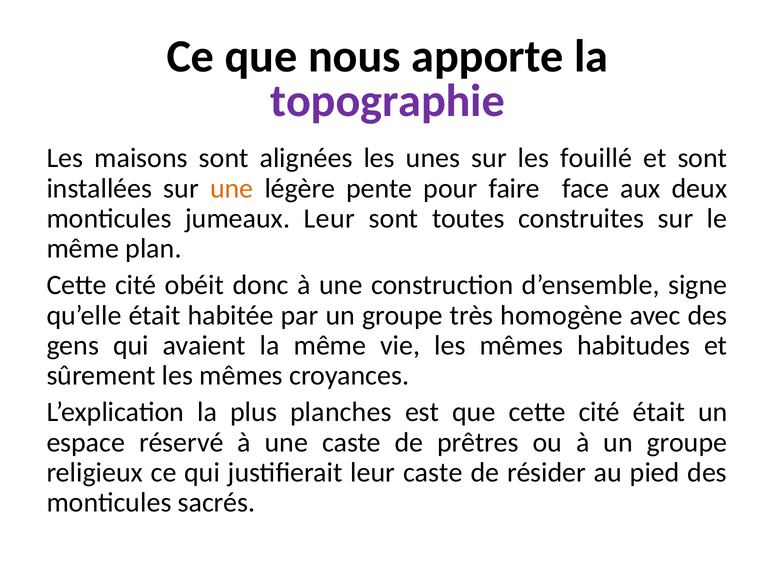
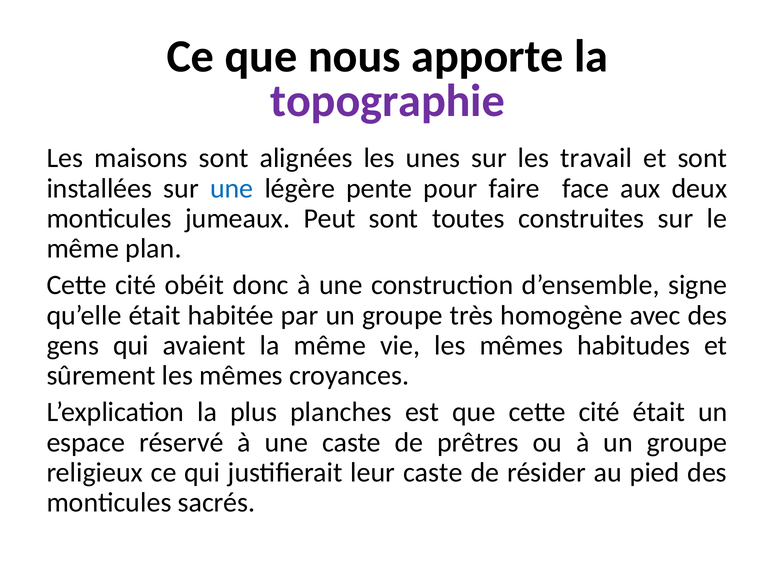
fouillé: fouillé -> travail
une at (232, 188) colour: orange -> blue
jumeaux Leur: Leur -> Peut
